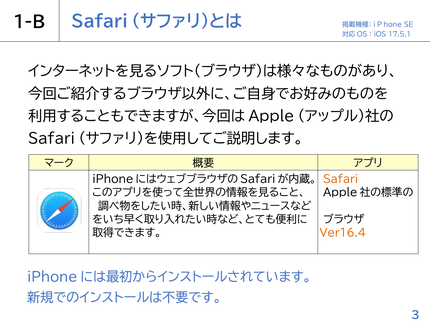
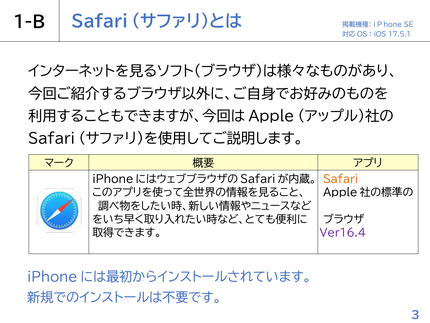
Ver16.4 colour: orange -> purple
